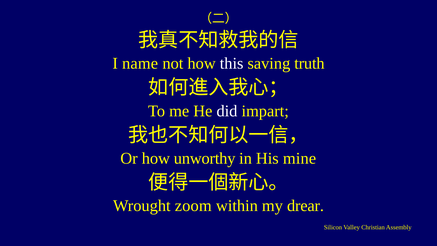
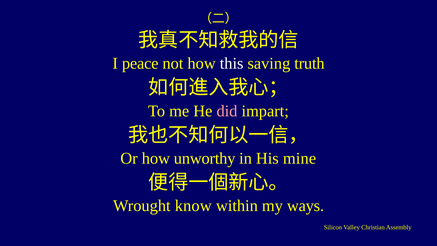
name: name -> peace
did colour: white -> pink
zoom: zoom -> know
drear: drear -> ways
